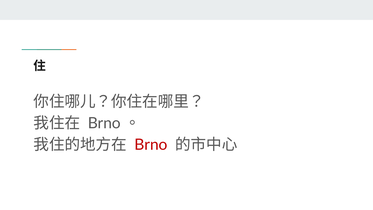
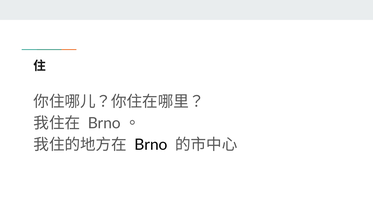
Brno colour: red -> black
